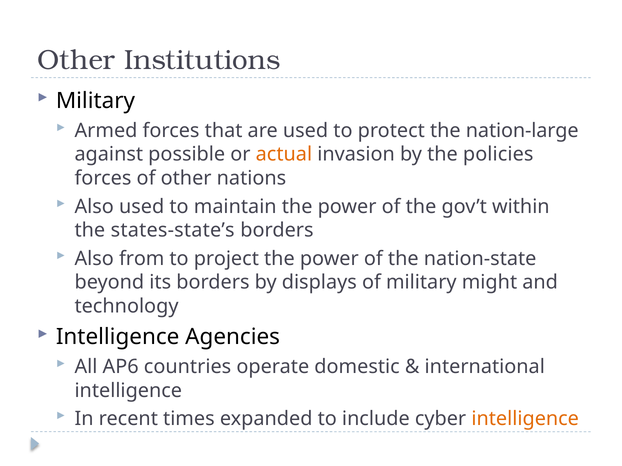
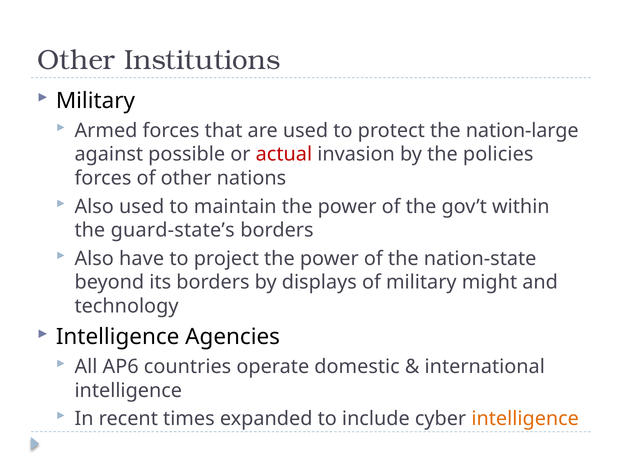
actual colour: orange -> red
states-state’s: states-state’s -> guard-state’s
from: from -> have
